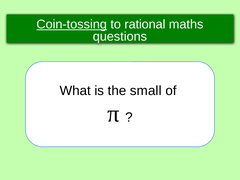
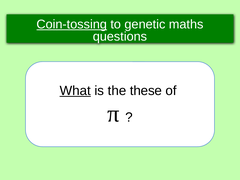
rational: rational -> genetic
What underline: none -> present
small: small -> these
